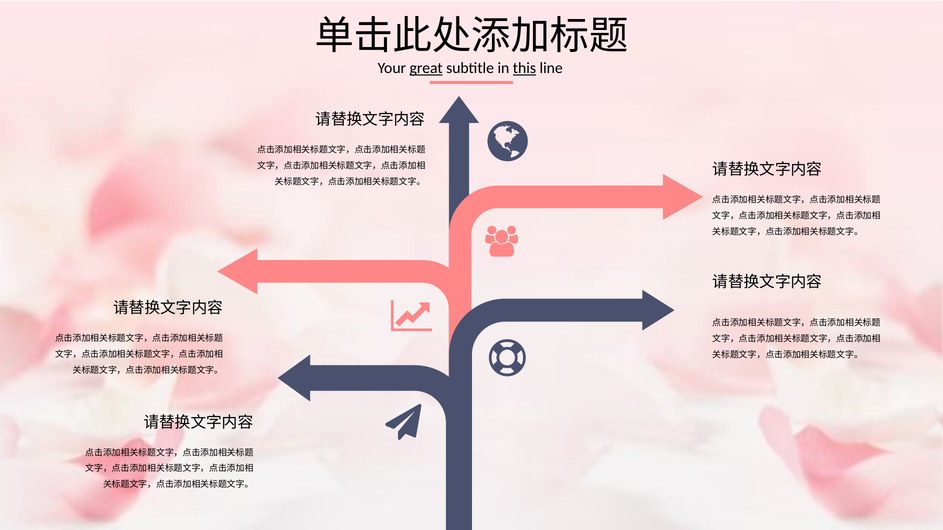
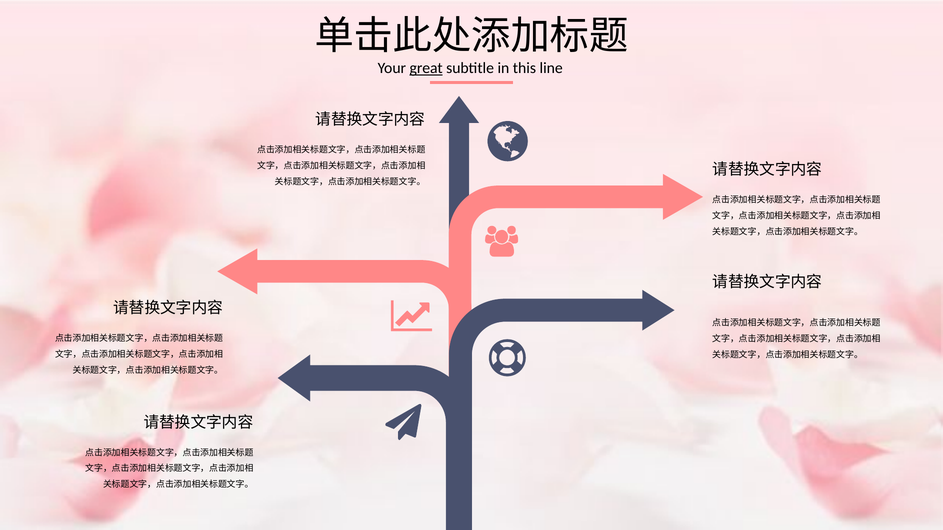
this underline: present -> none
